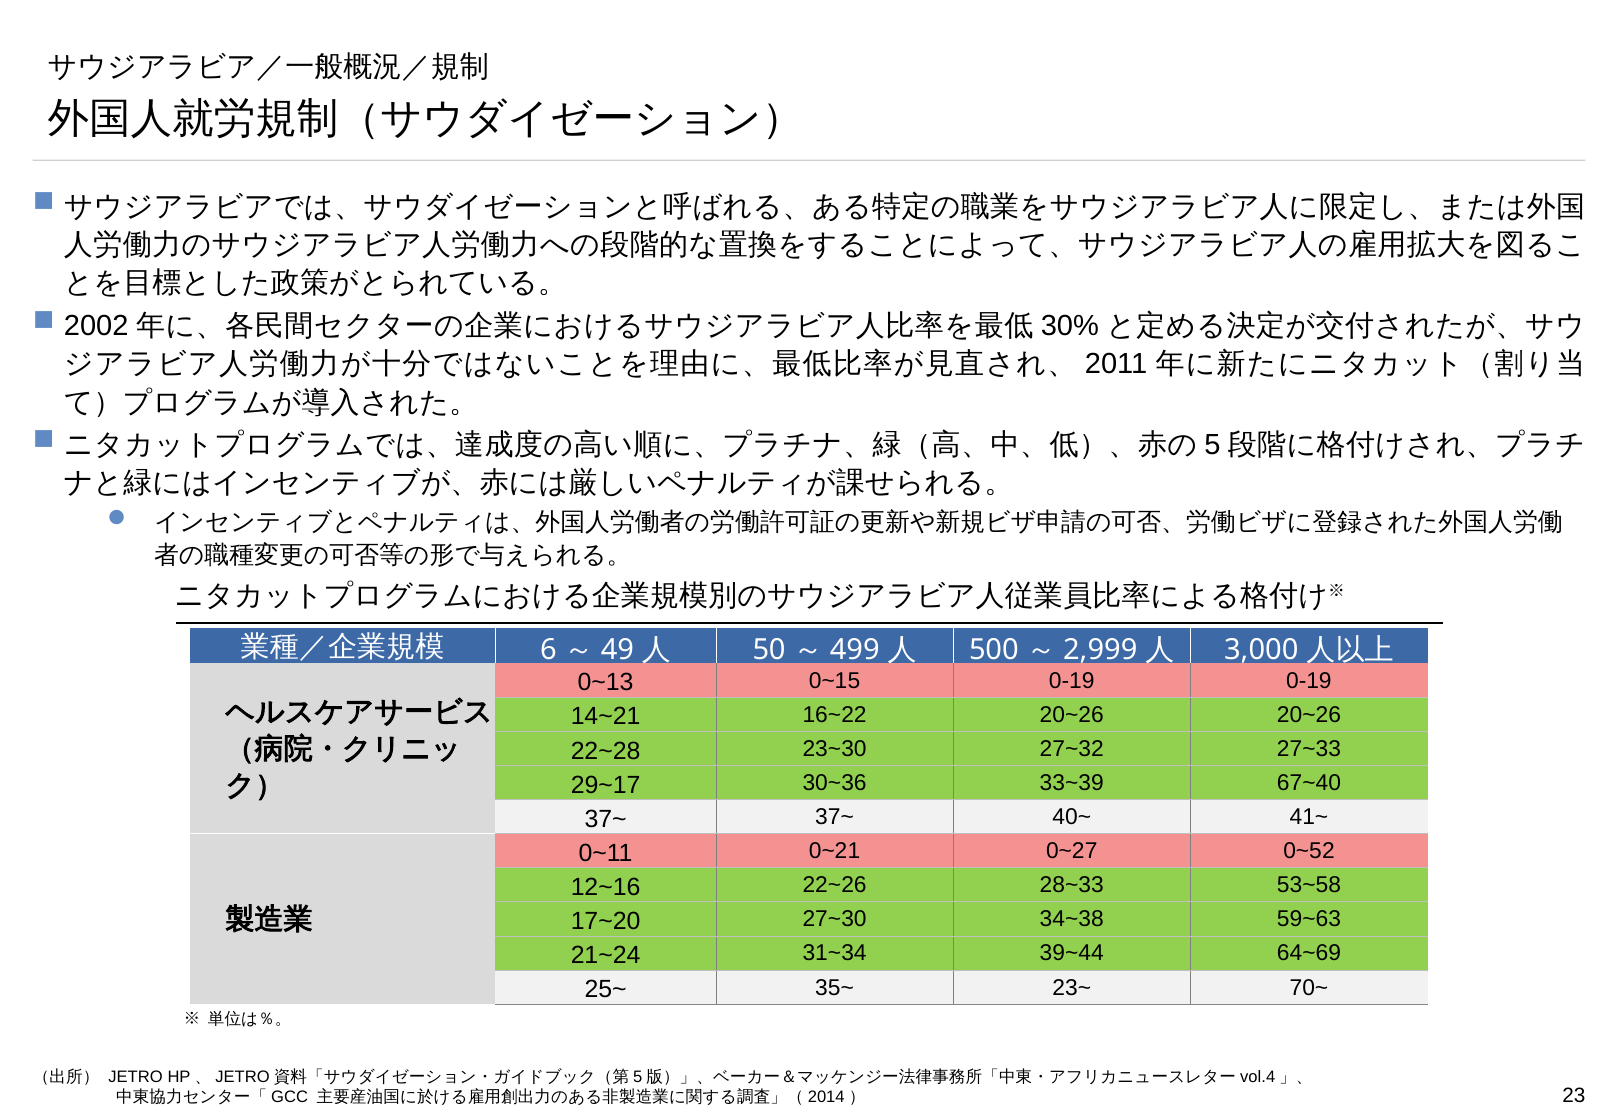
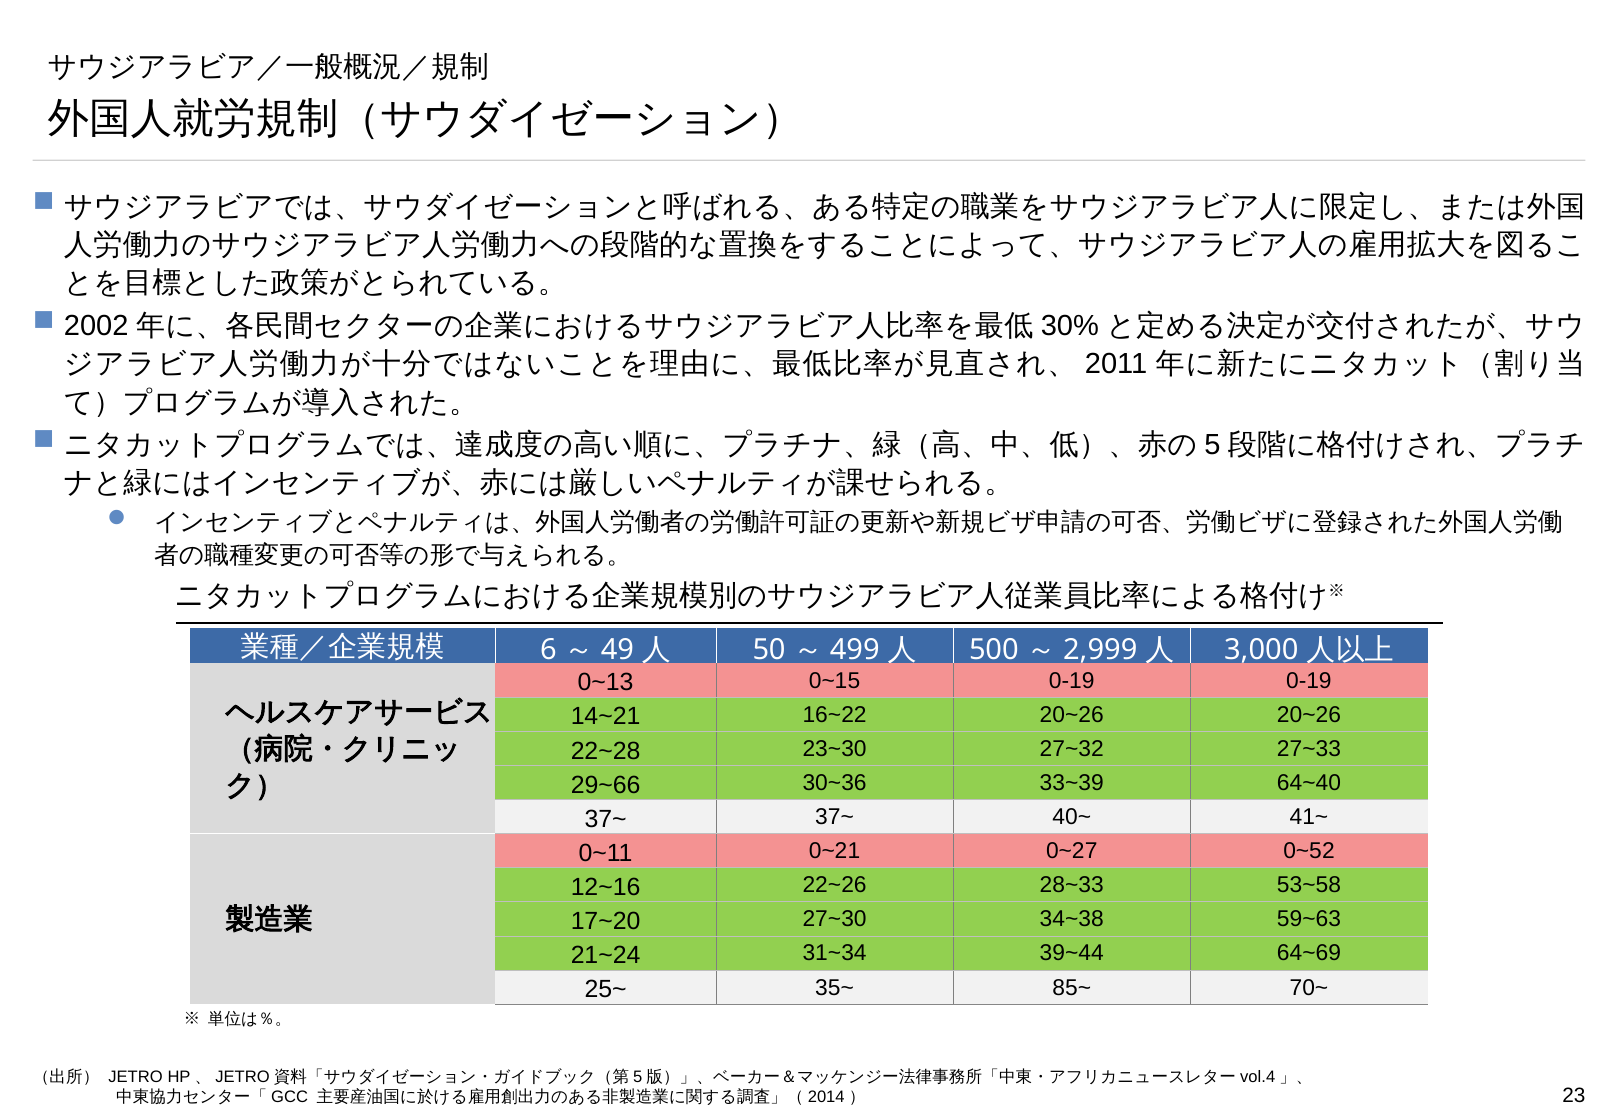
29~17: 29~17 -> 29~66
67~40: 67~40 -> 64~40
23~: 23~ -> 85~
